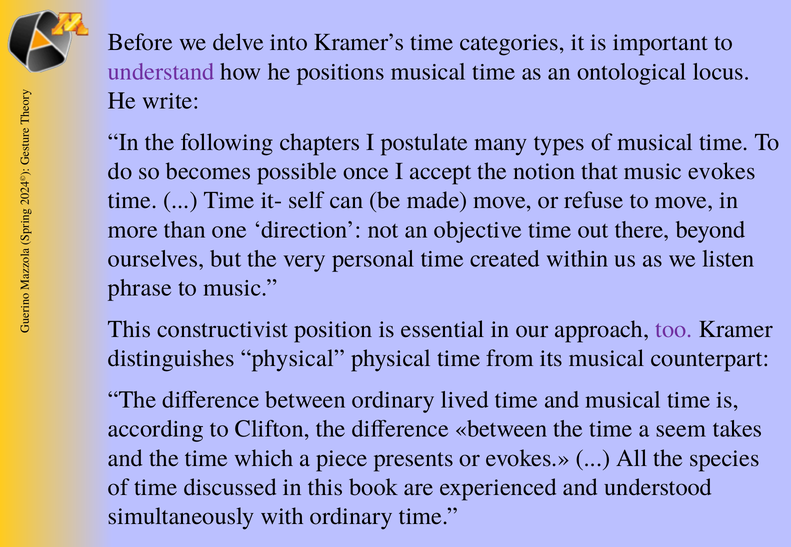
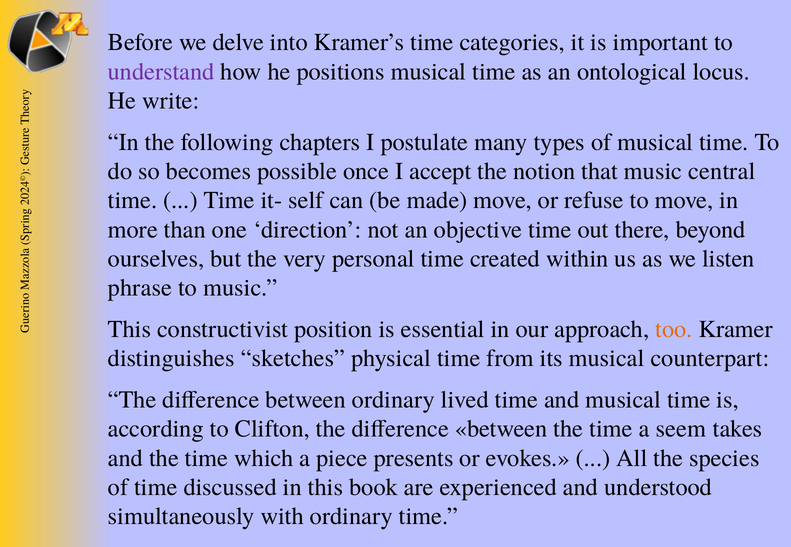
music evokes: evokes -> central
too colour: purple -> orange
distinguishes physical: physical -> sketches
